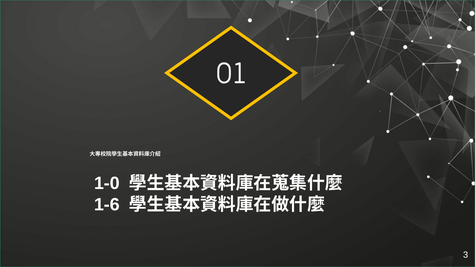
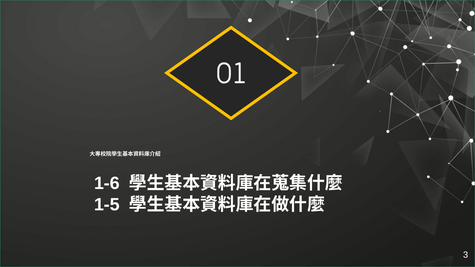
1-0: 1-0 -> 1-6
1-6: 1-6 -> 1-5
